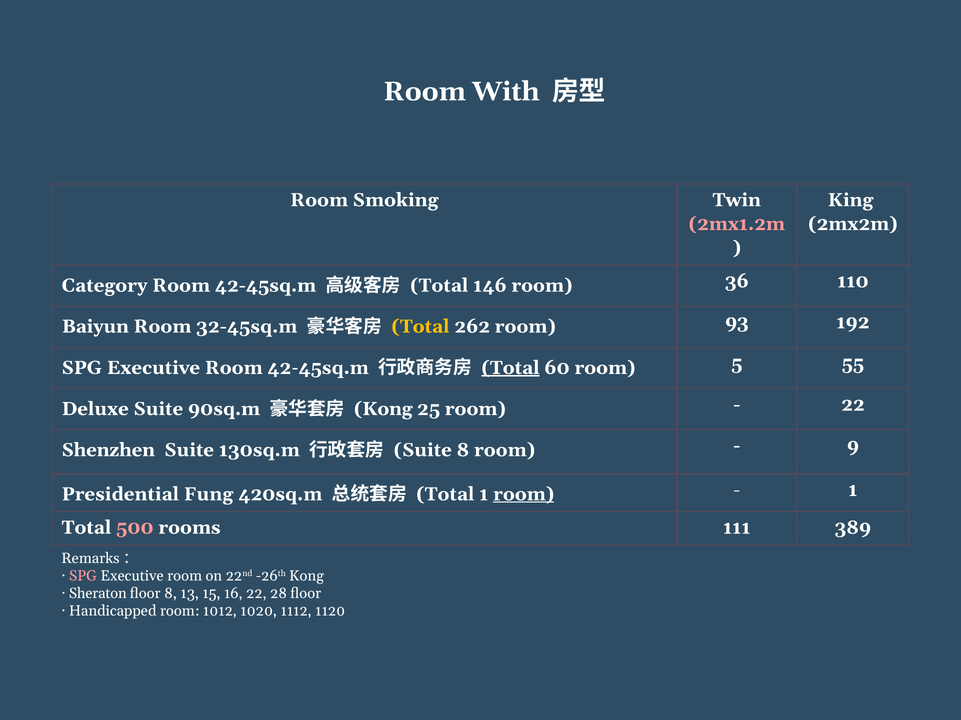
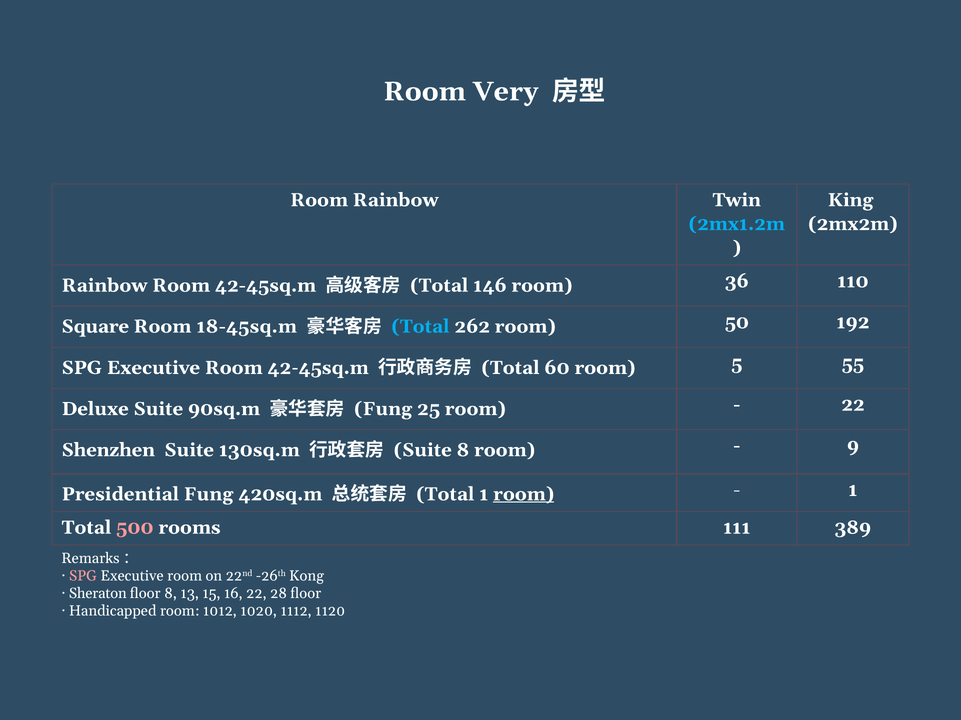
With: With -> Very
Room Smoking: Smoking -> Rainbow
2mx1.2m colour: pink -> light blue
Category at (105, 286): Category -> Rainbow
Baiyun: Baiyun -> Square
32-45sq.m: 32-45sq.m -> 18-45sq.m
Total at (421, 327) colour: yellow -> light blue
93: 93 -> 50
Total at (511, 368) underline: present -> none
Kong at (383, 409): Kong -> Fung
